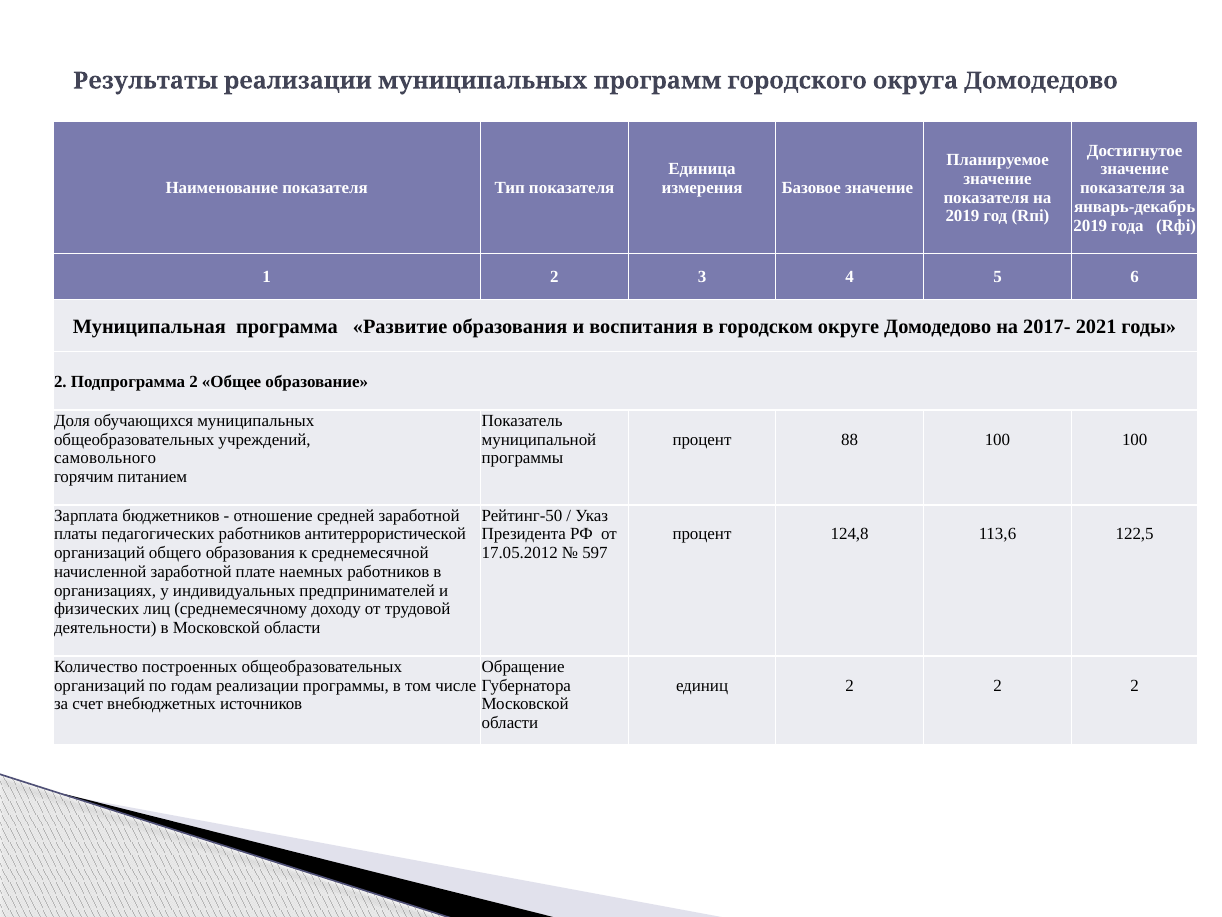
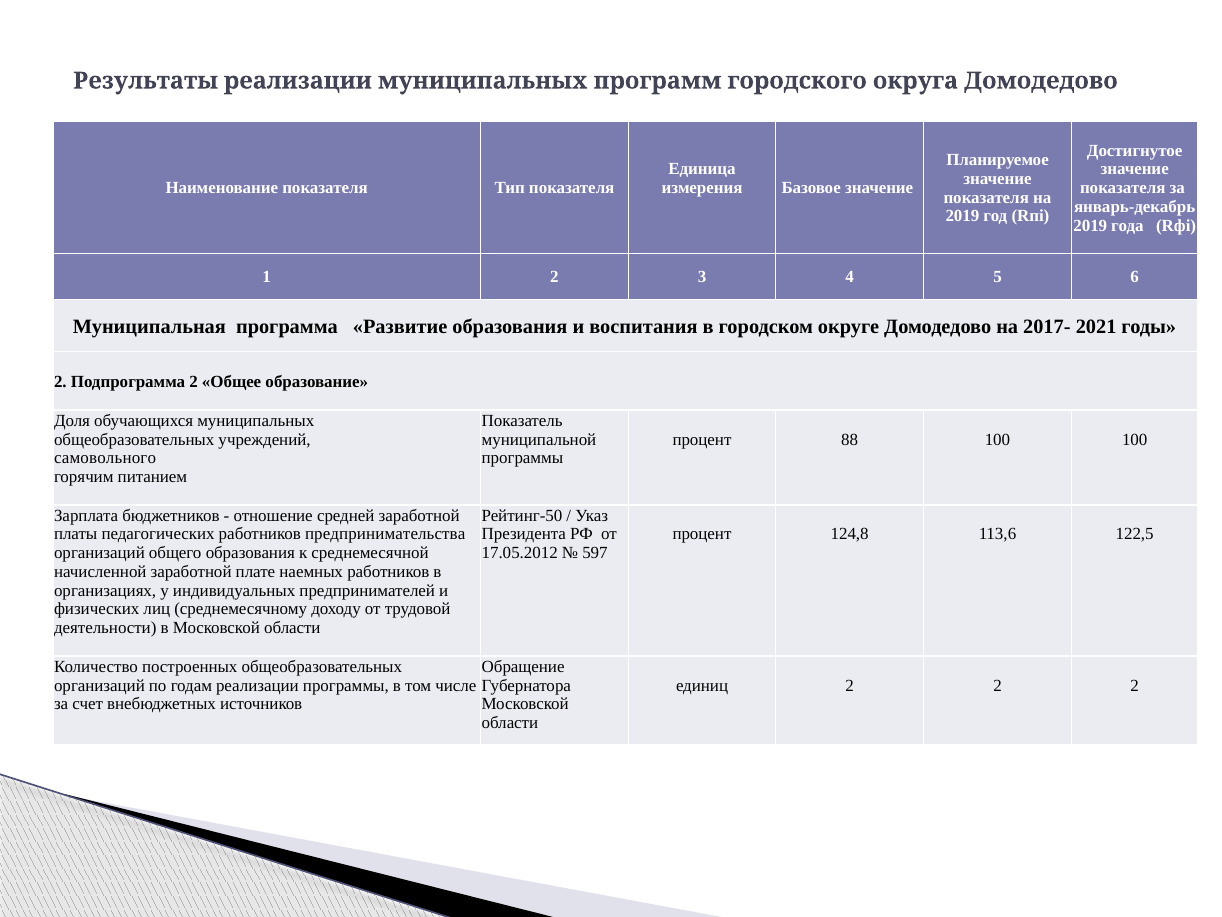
антитеррористической: антитеррористической -> предпринимательства
